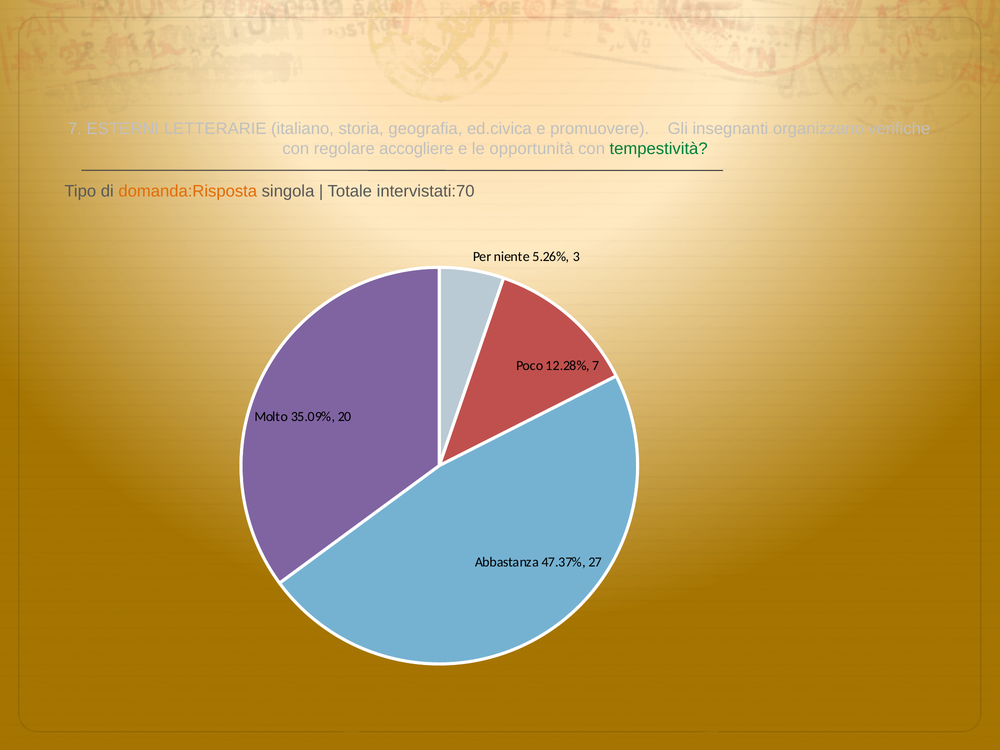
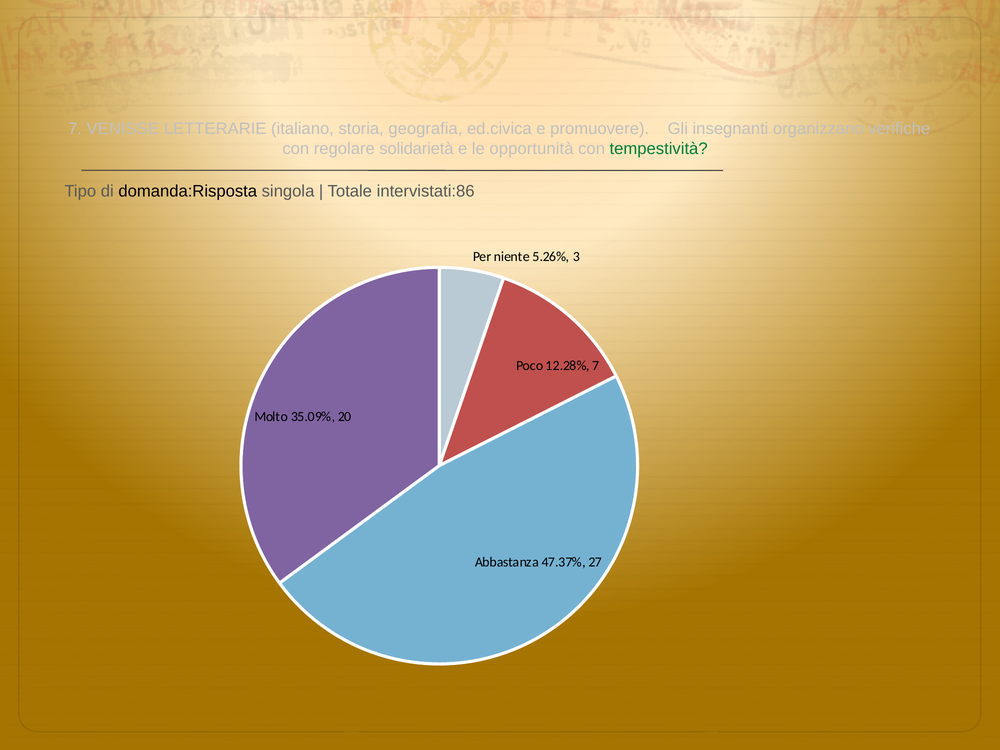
ESTERNI: ESTERNI -> VENISSE
accogliere: accogliere -> solidarietà
domanda:Risposta colour: orange -> black
intervistati:70: intervistati:70 -> intervistati:86
